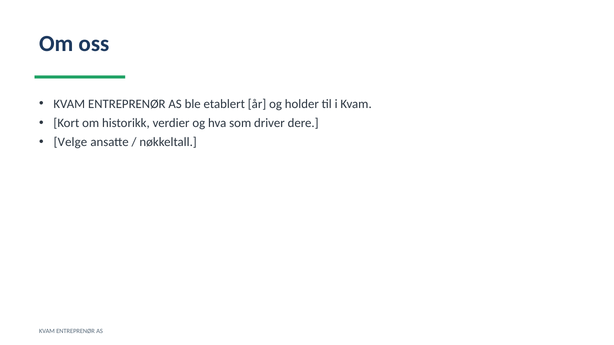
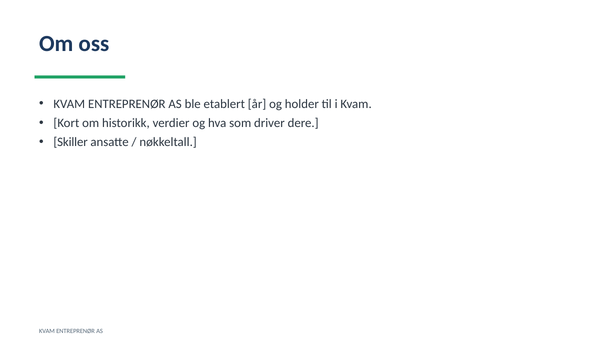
Velge: Velge -> Skiller
